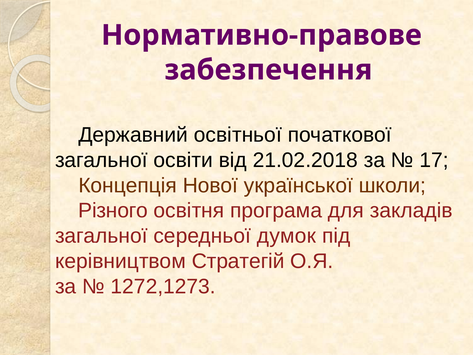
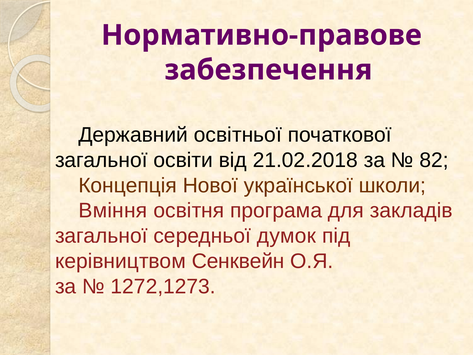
17: 17 -> 82
Різного: Різного -> Вміння
Стратегій: Стратегій -> Сенквейн
